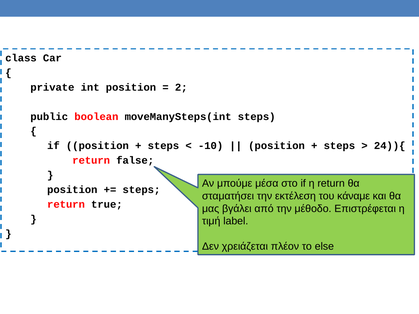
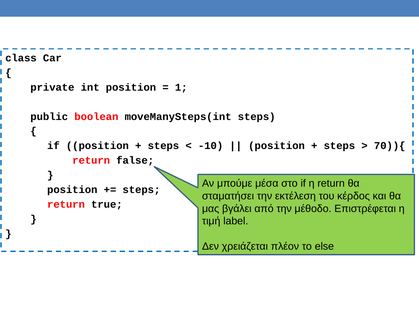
2: 2 -> 1
24)){: 24)){ -> 70)){
κάναμε: κάναμε -> κέρδος
